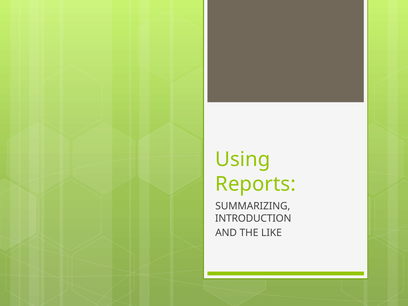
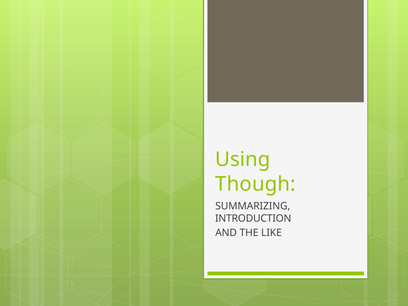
Reports: Reports -> Though
